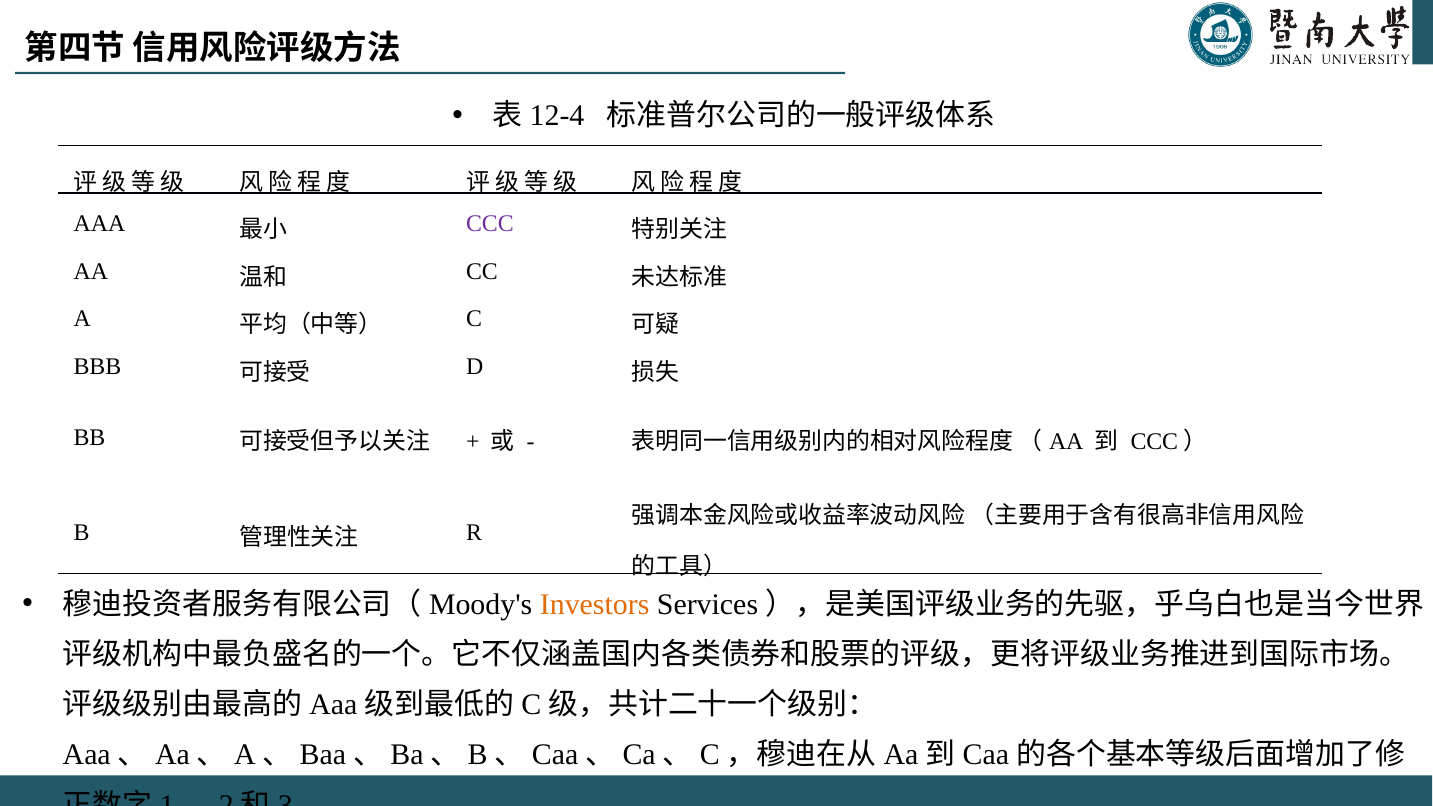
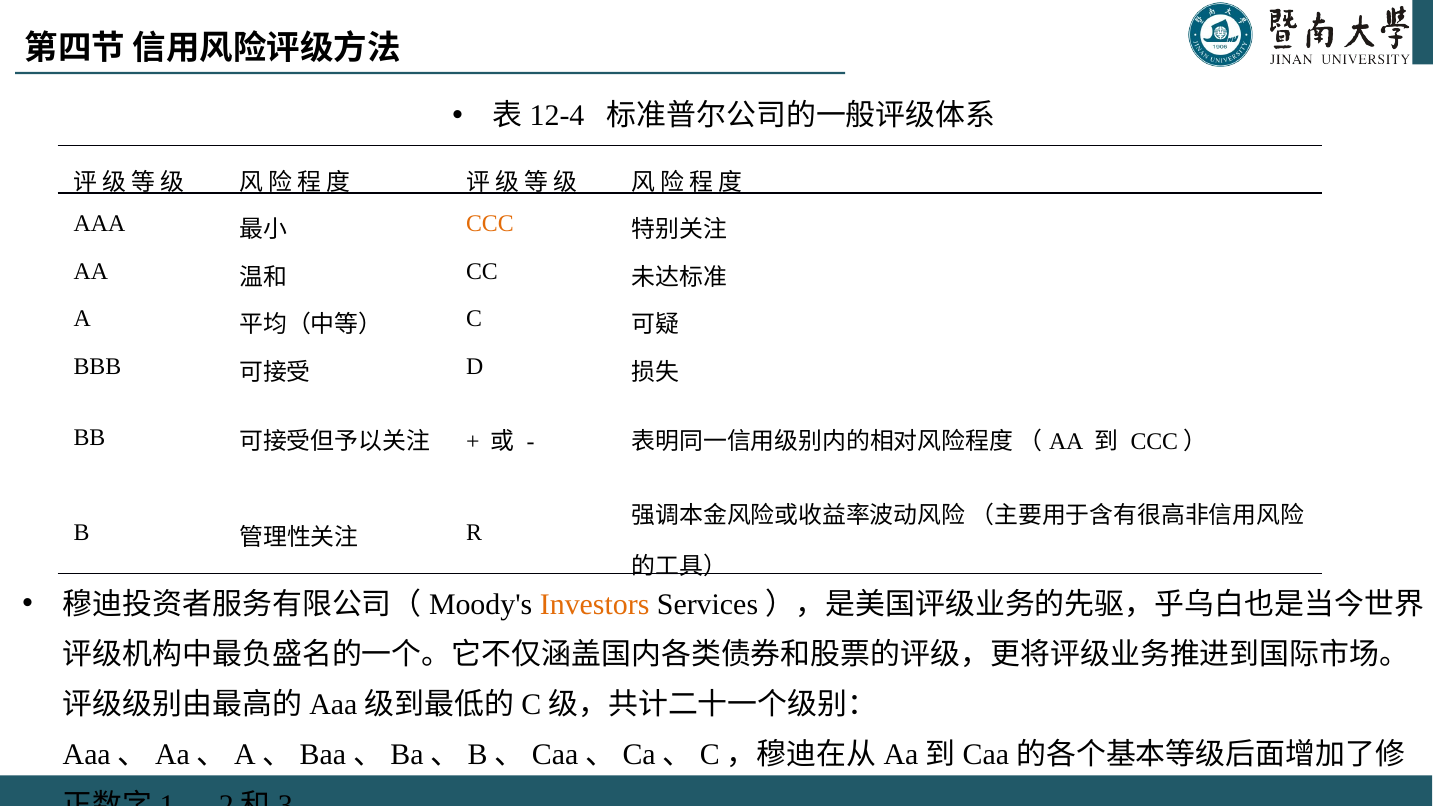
CCC colour: purple -> orange
